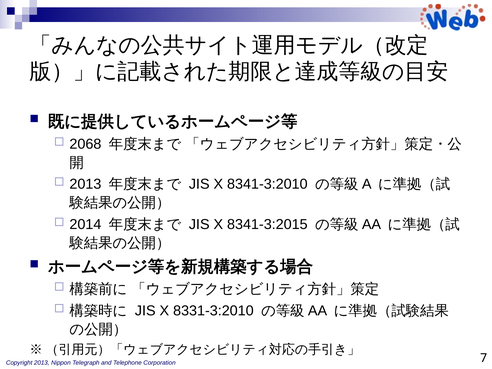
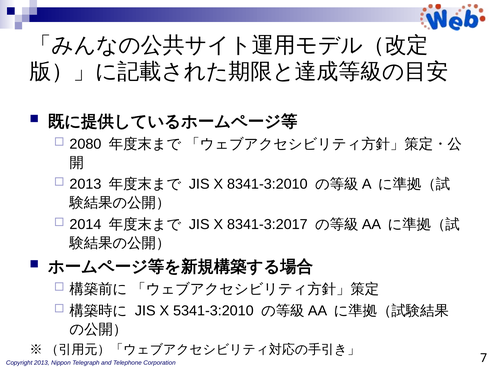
2068: 2068 -> 2080
8341-3:2015: 8341-3:2015 -> 8341-3:2017
8331-3:2010: 8331-3:2010 -> 5341-3:2010
